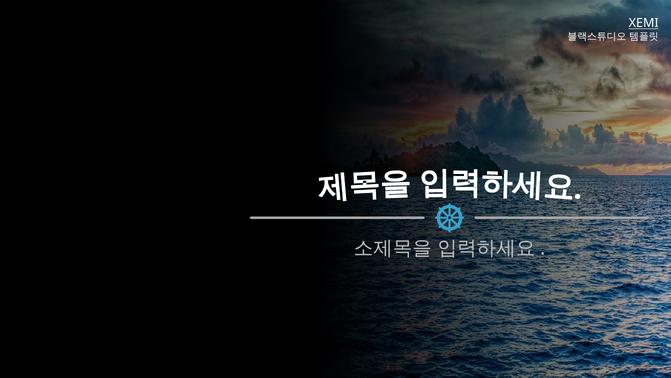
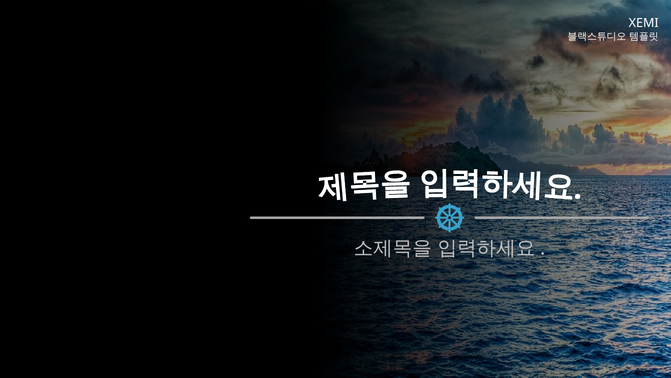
XEMI underline: present -> none
